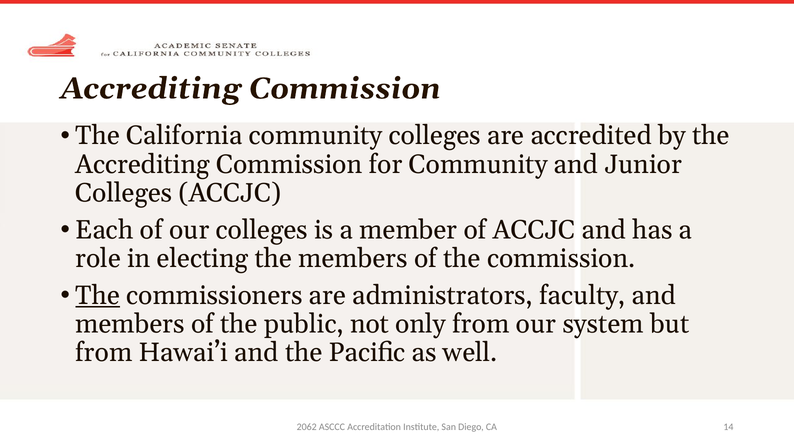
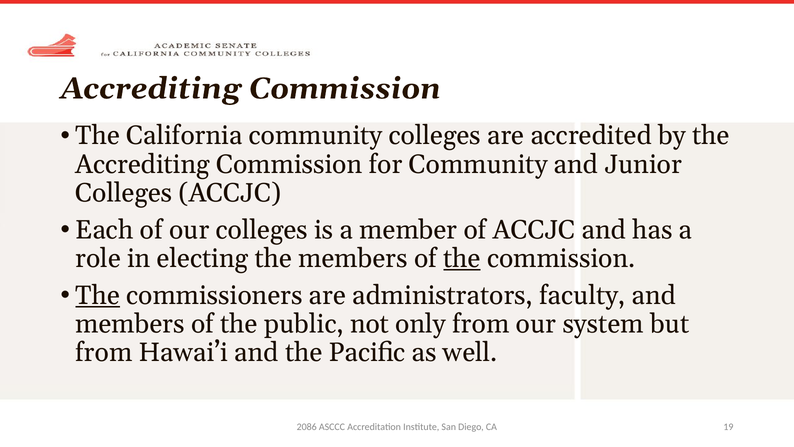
the at (462, 258) underline: none -> present
2062: 2062 -> 2086
14: 14 -> 19
